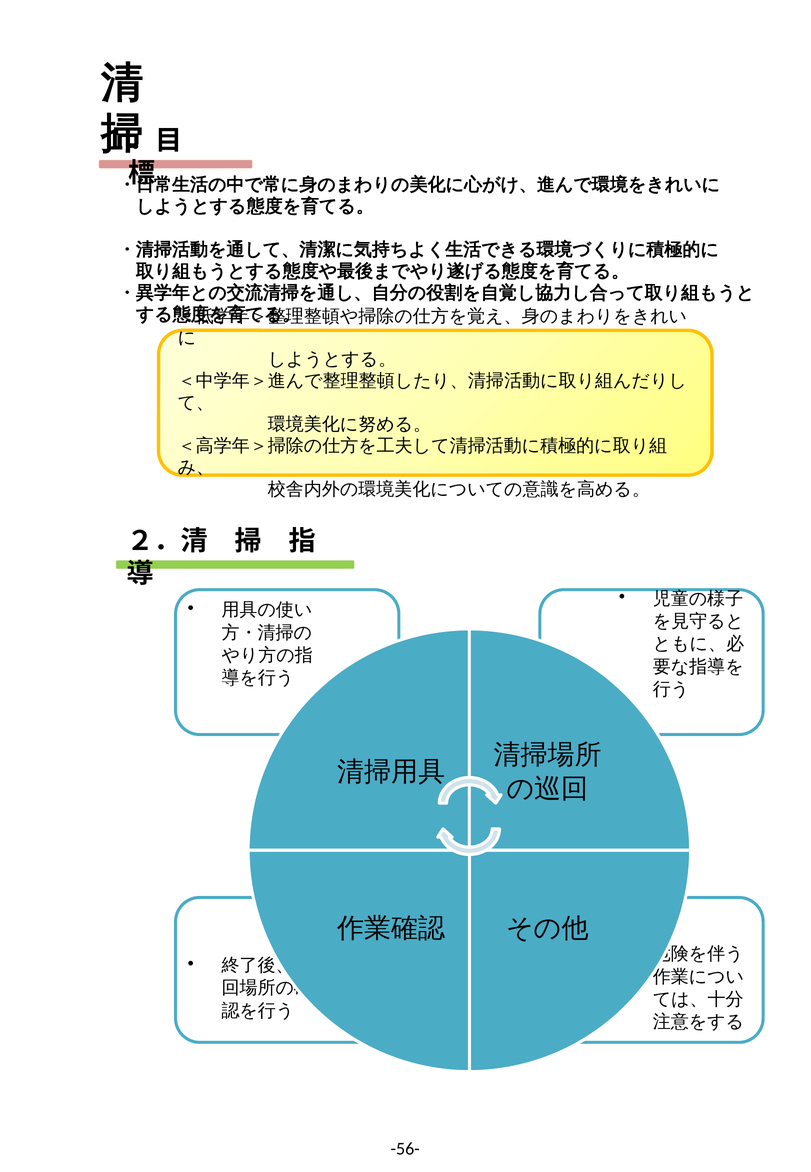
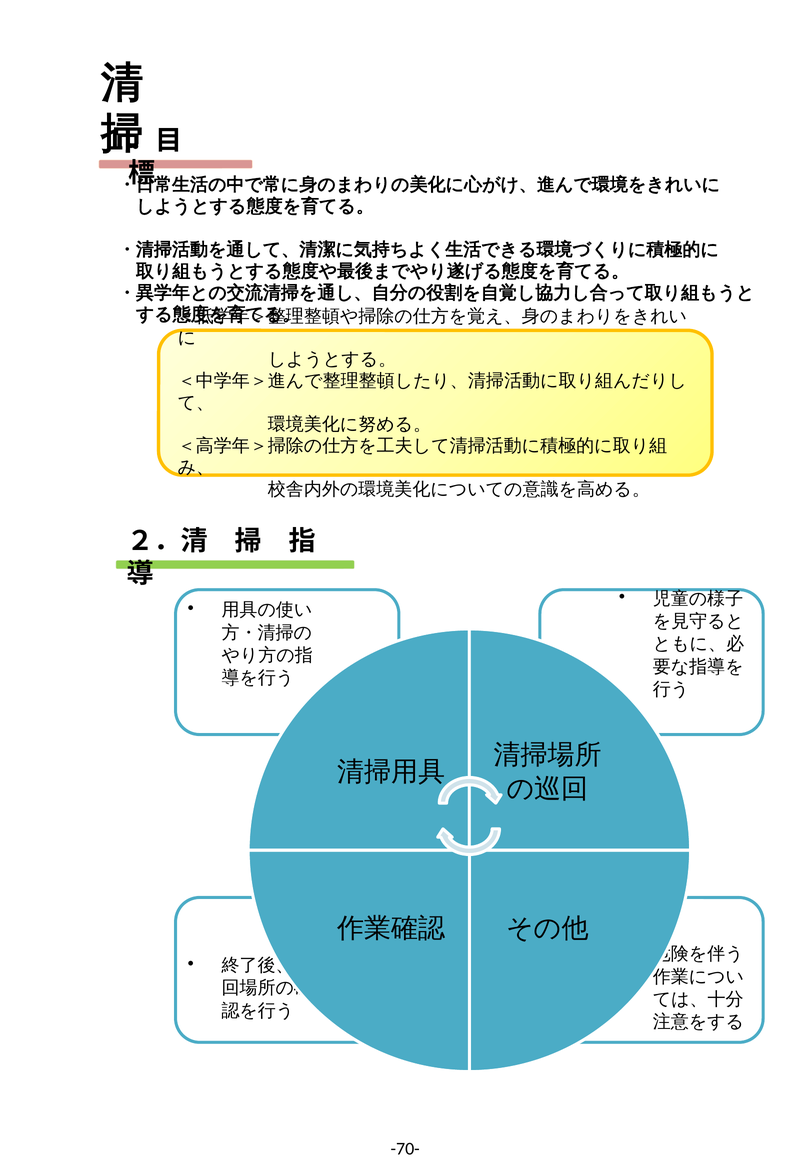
-56-: -56- -> -70-
